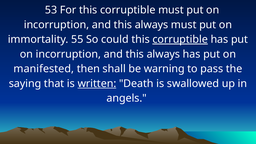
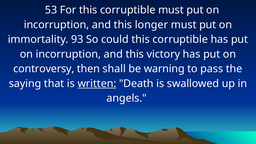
always at (152, 25): always -> longer
55: 55 -> 93
corruptible at (180, 39) underline: present -> none
always at (163, 54): always -> victory
manifested: manifested -> controversy
